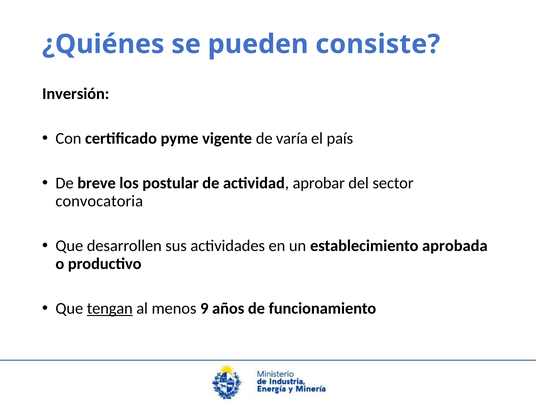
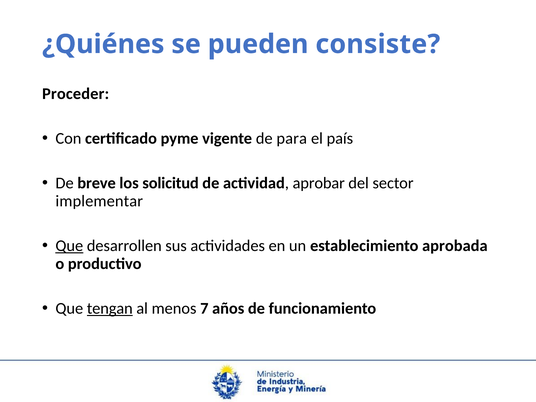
Inversión: Inversión -> Proceder
varía: varía -> para
postular: postular -> solicitud
convocatoria: convocatoria -> implementar
Que at (69, 246) underline: none -> present
9: 9 -> 7
